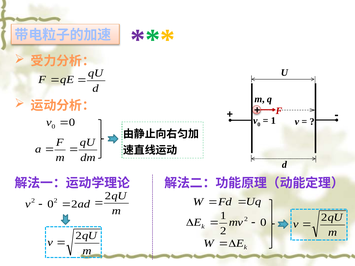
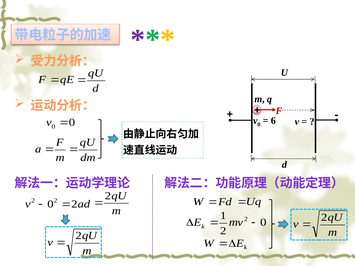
1 at (273, 121): 1 -> 6
